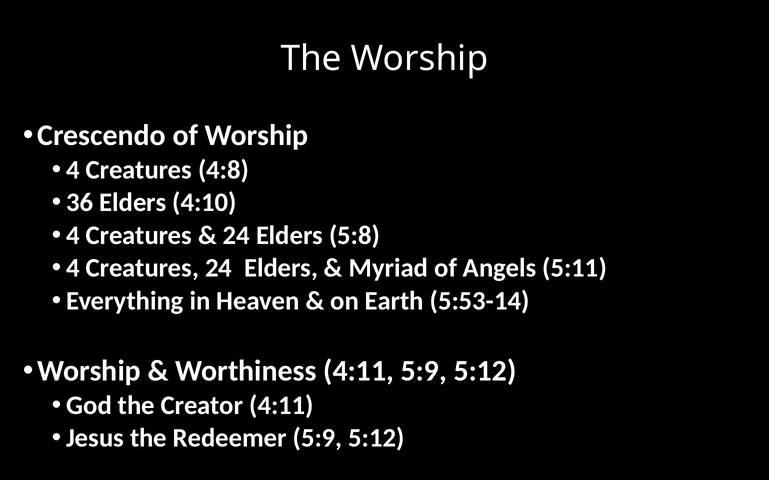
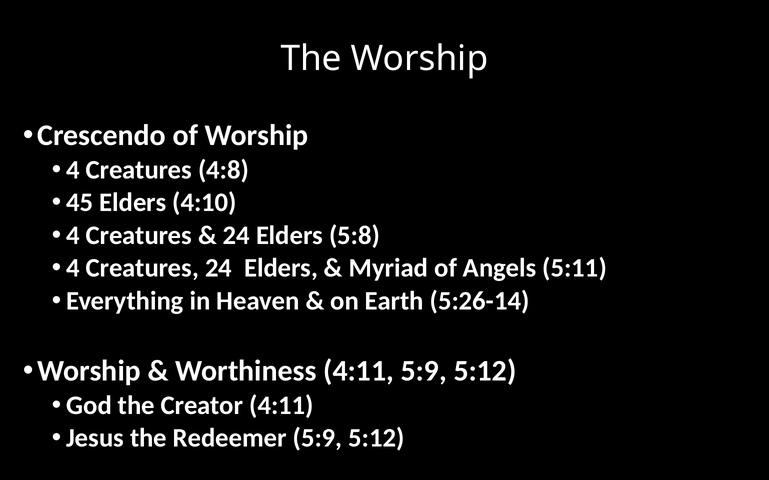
36: 36 -> 45
5:53-14: 5:53-14 -> 5:26-14
